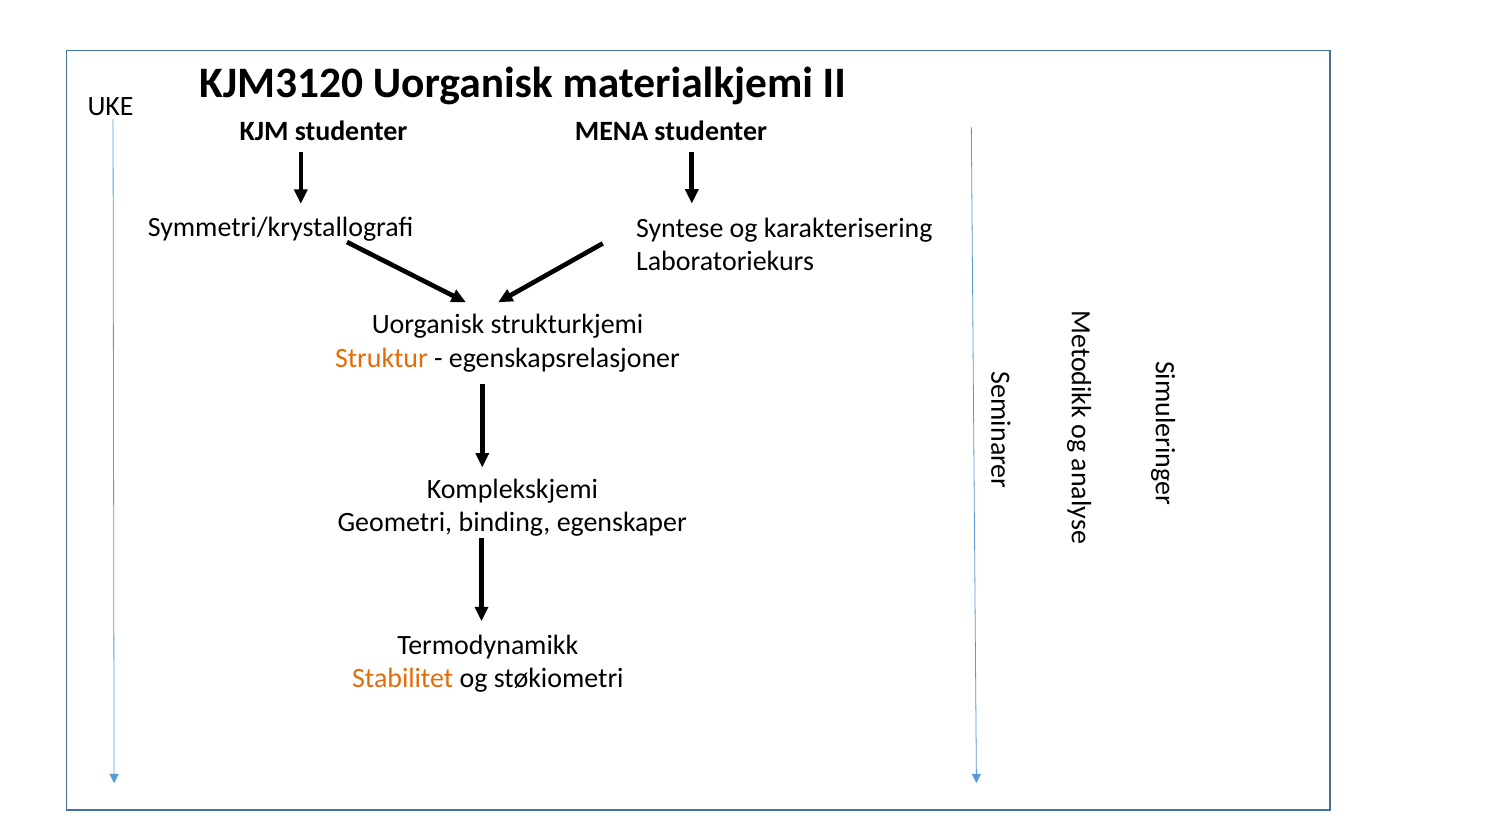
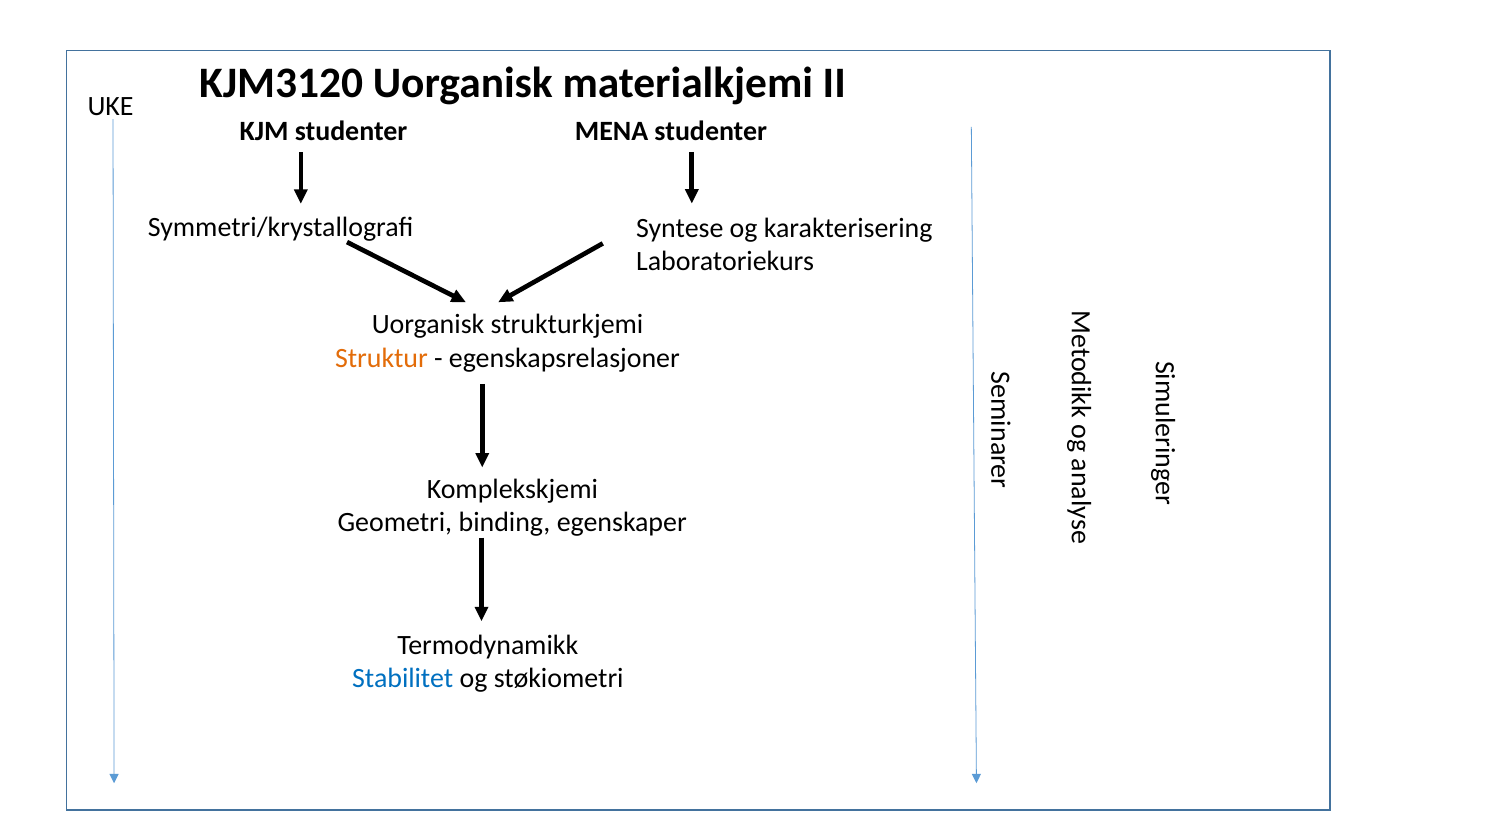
Stabilitet colour: orange -> blue
